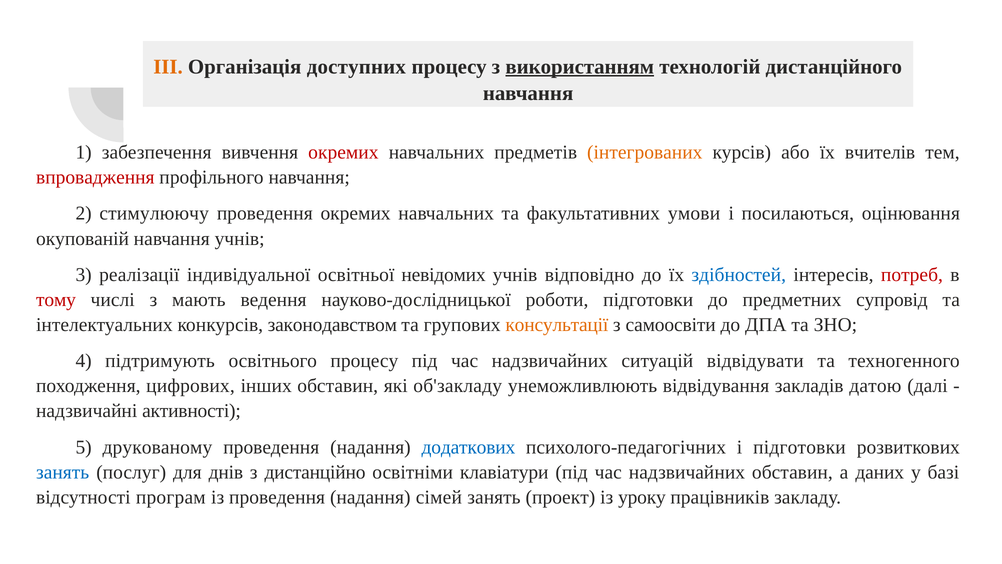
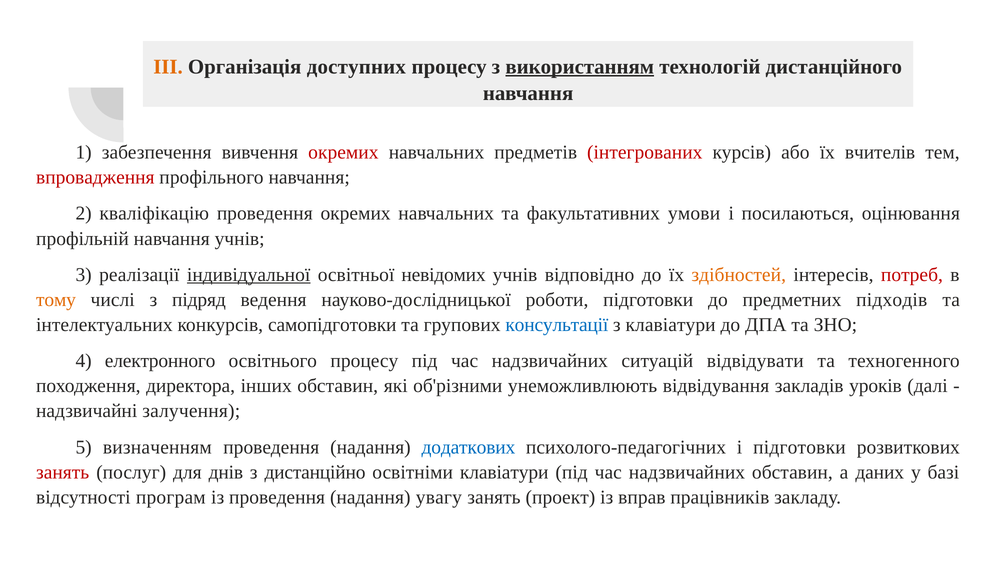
інтегрованих colour: orange -> red
стимулюючу: стимулюючу -> кваліфікацію
окупованій: окупованій -> профільній
індивідуальної underline: none -> present
здібностей colour: blue -> orange
тому colour: red -> orange
мають: мають -> підряд
супровід: супровід -> підходів
законодавством: законодавством -> самопідготовки
консультації colour: orange -> blue
з самоосвіти: самоосвіти -> клавіатури
підтримують: підтримують -> електронного
цифрових: цифрових -> директора
об'закладу: об'закладу -> об'різними
датою: датою -> уроків
активності: активності -> залучення
друкованому: друкованому -> визначенням
занять at (63, 472) colour: blue -> red
сімей: сімей -> увагу
уроку: уроку -> вправ
